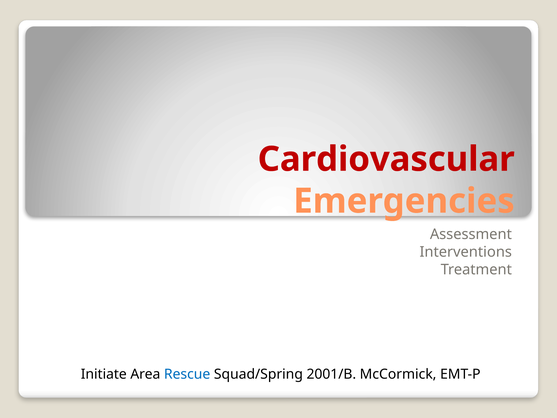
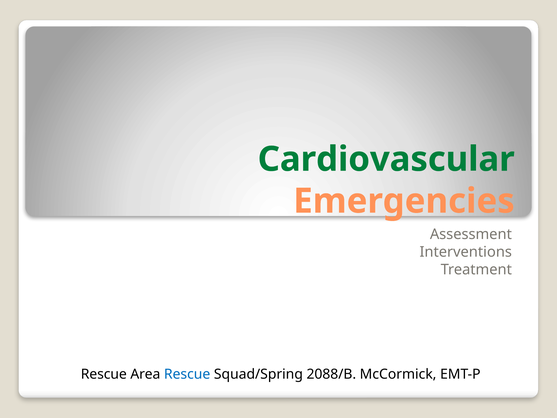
Cardiovascular colour: red -> green
Initiate at (104, 374): Initiate -> Rescue
2001/B: 2001/B -> 2088/B
